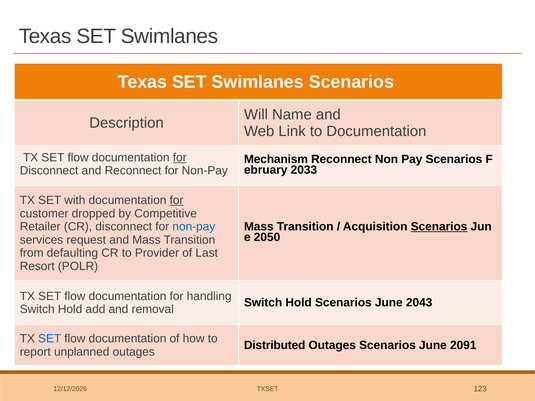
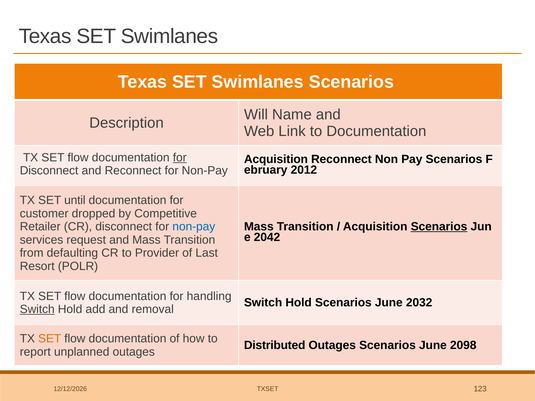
Mechanism at (276, 159): Mechanism -> Acquisition
2033: 2033 -> 2012
with: with -> until
for at (177, 200) underline: present -> none
2050: 2050 -> 2042
2043: 2043 -> 2032
Switch at (37, 310) underline: none -> present
SET at (50, 339) colour: blue -> orange
2091: 2091 -> 2098
